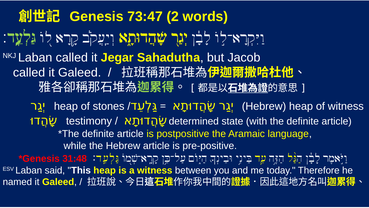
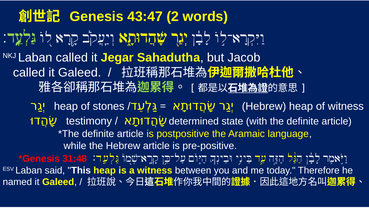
73:47: 73:47 -> 43:47
